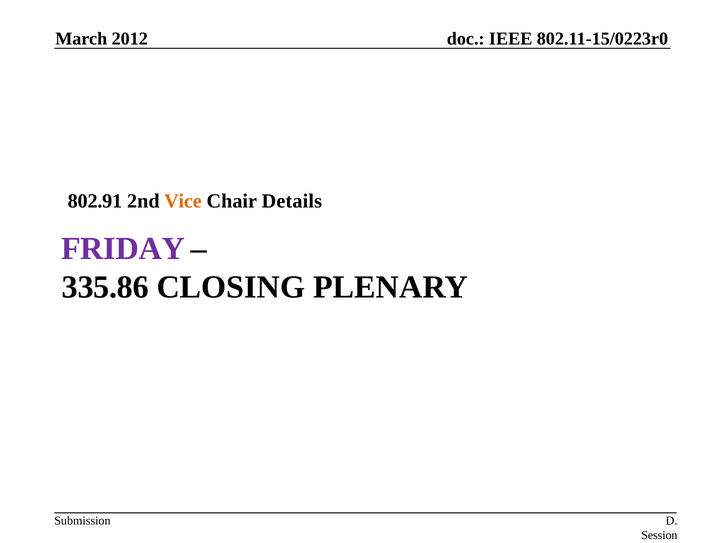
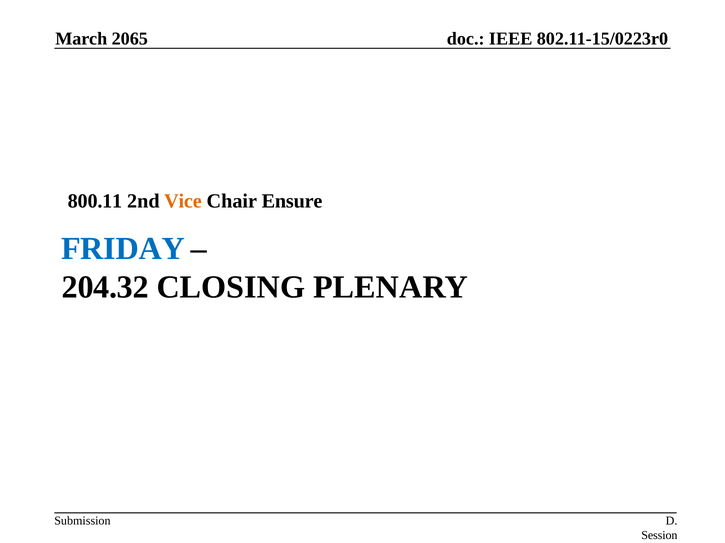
2012: 2012 -> 2065
802.91: 802.91 -> 800.11
Details: Details -> Ensure
FRIDAY colour: purple -> blue
335.86: 335.86 -> 204.32
